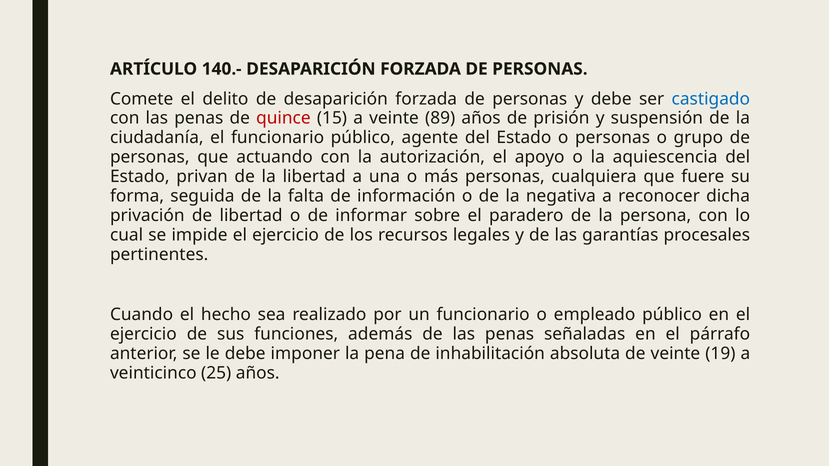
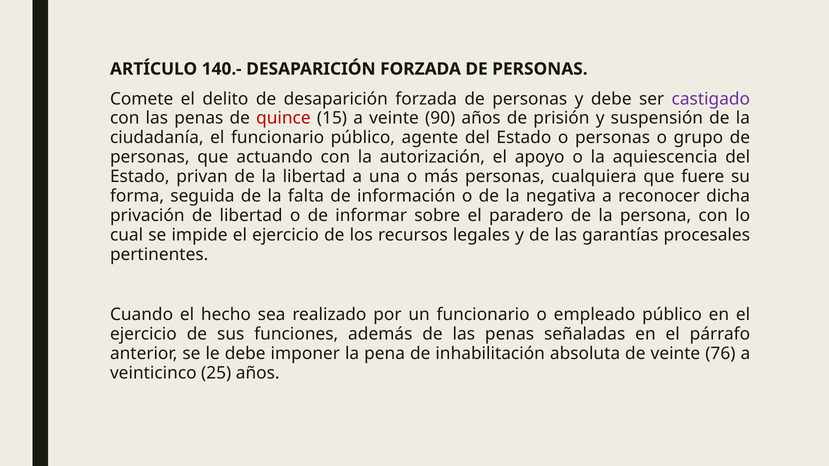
castigado colour: blue -> purple
89: 89 -> 90
19: 19 -> 76
